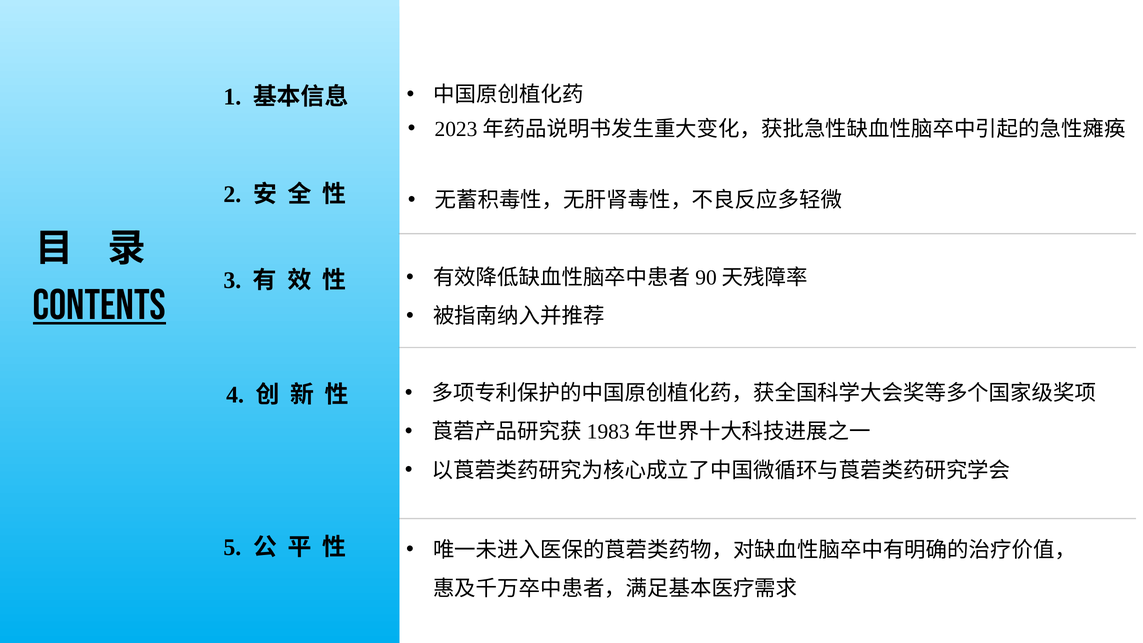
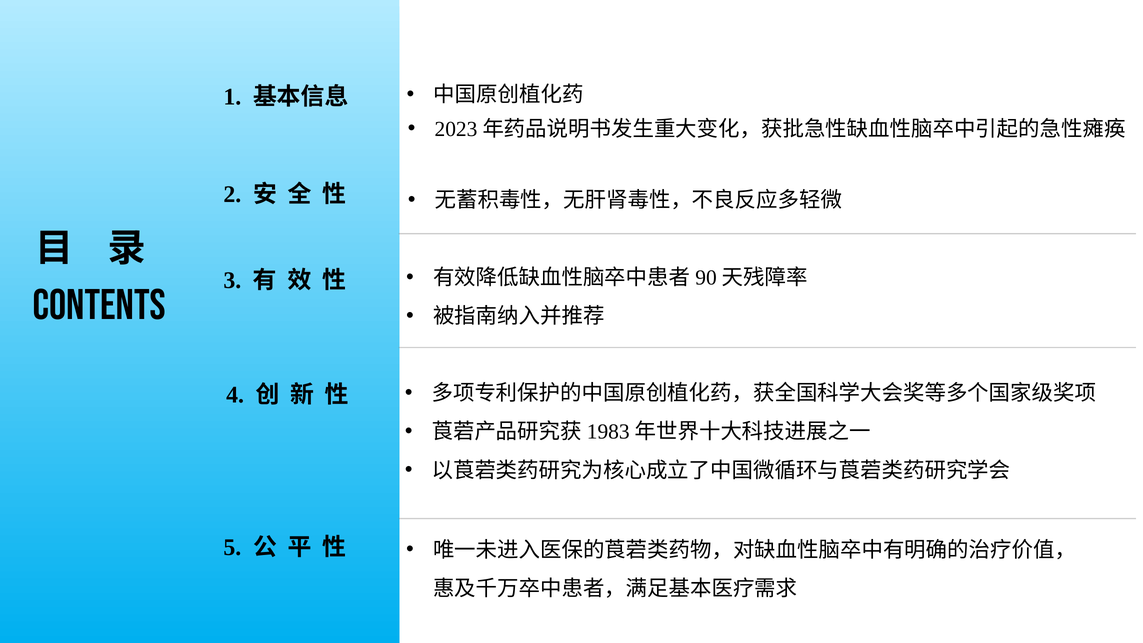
CONTENTS underline: present -> none
